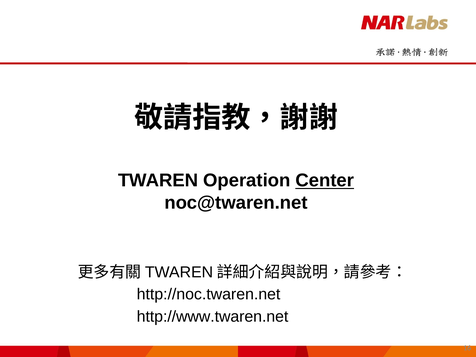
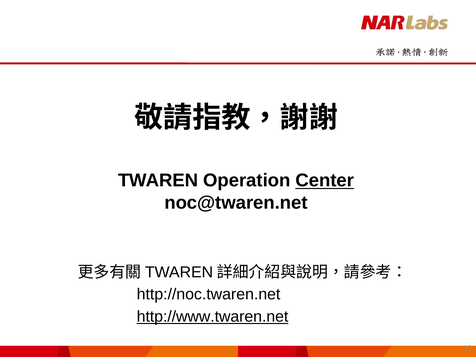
http://www.twaren.net underline: none -> present
